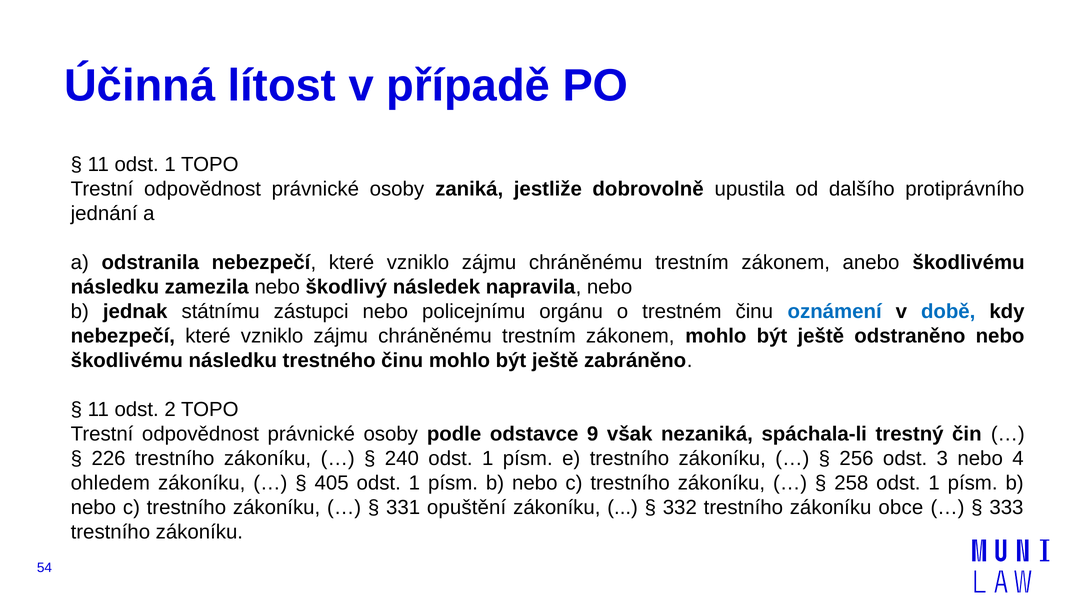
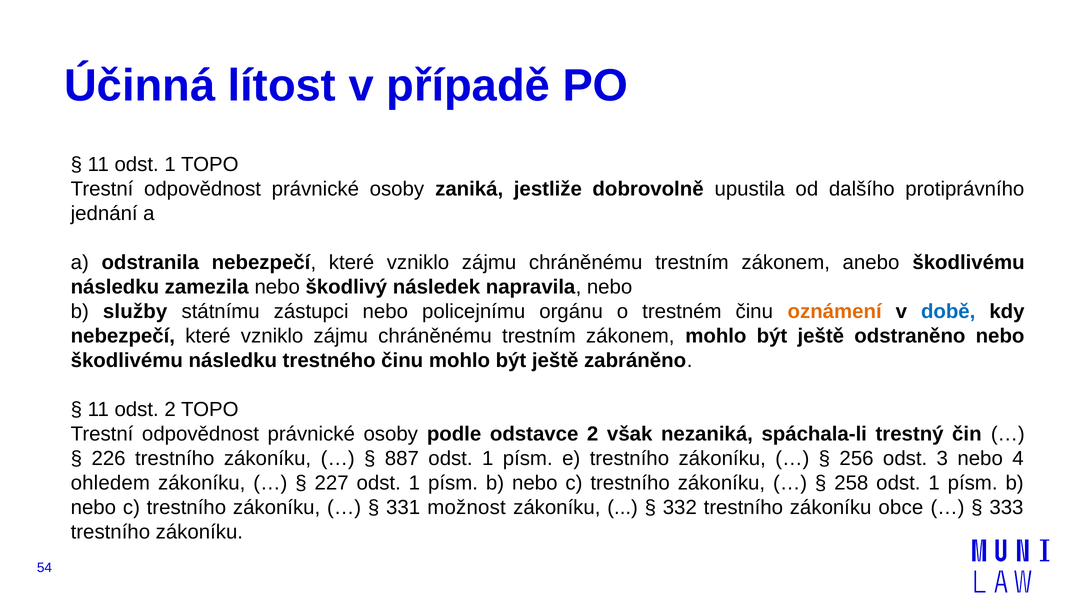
jednak: jednak -> služby
oznámení colour: blue -> orange
odstavce 9: 9 -> 2
240: 240 -> 887
405: 405 -> 227
opuštění: opuštění -> možnost
